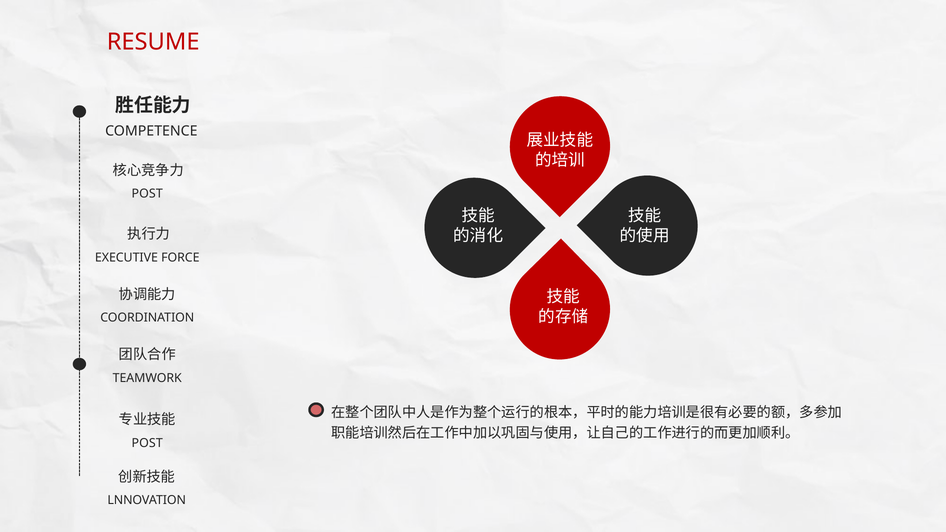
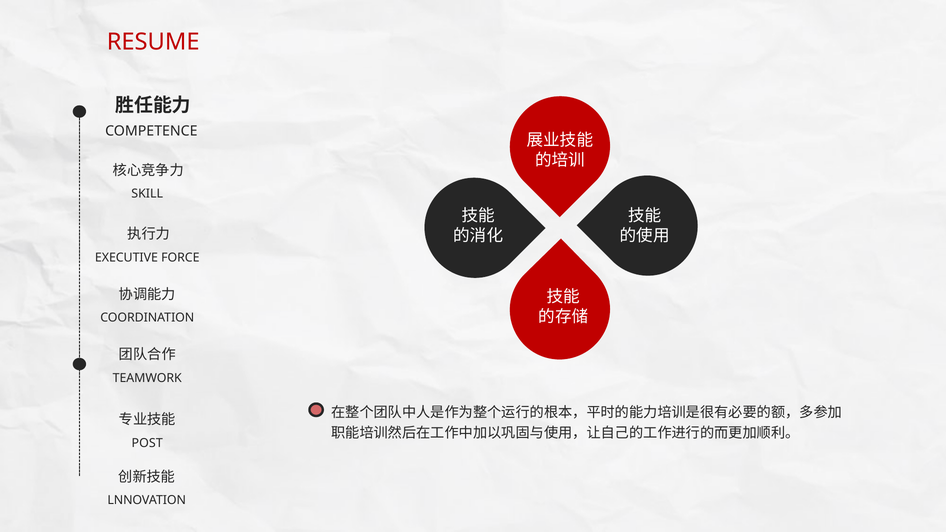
POST at (147, 194): POST -> SKILL
